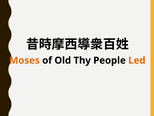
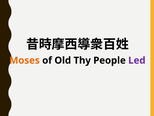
Led colour: orange -> purple
